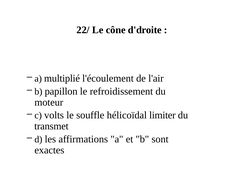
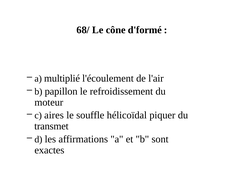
22/: 22/ -> 68/
d'droite: d'droite -> d'formé
volts: volts -> aires
limiter: limiter -> piquer
